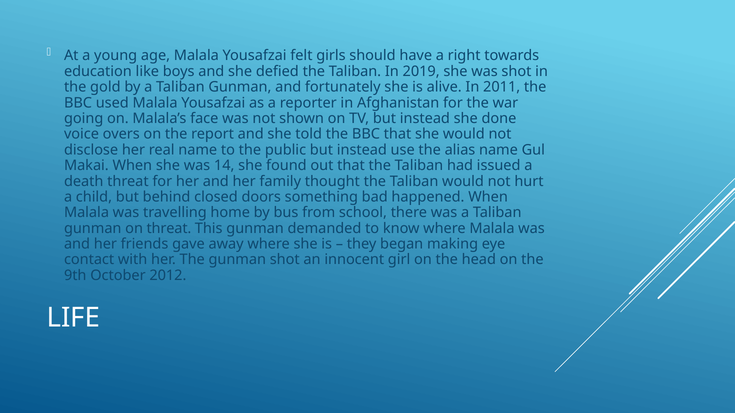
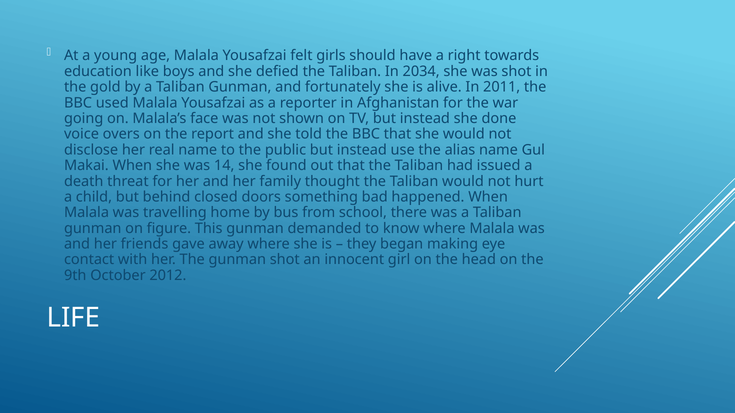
2019: 2019 -> 2034
on threat: threat -> figure
